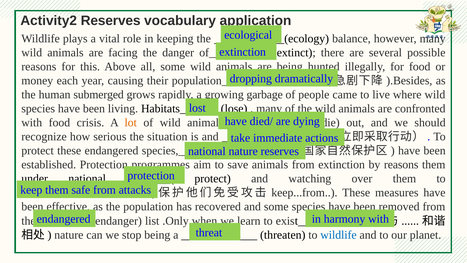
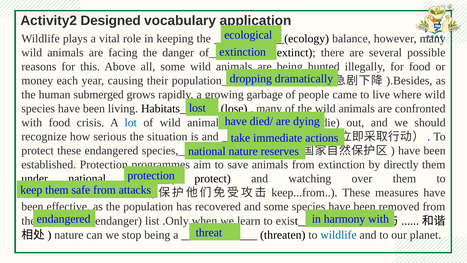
Activity2 Reserves: Reserves -> Designed
lot colour: orange -> blue
by reasons: reasons -> directly
